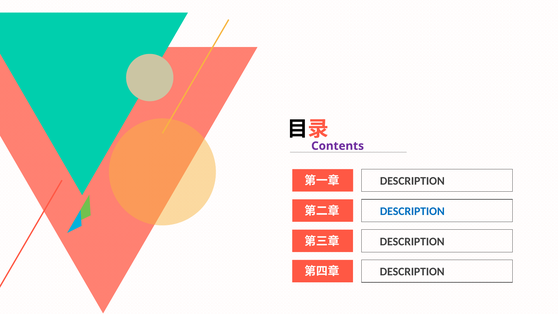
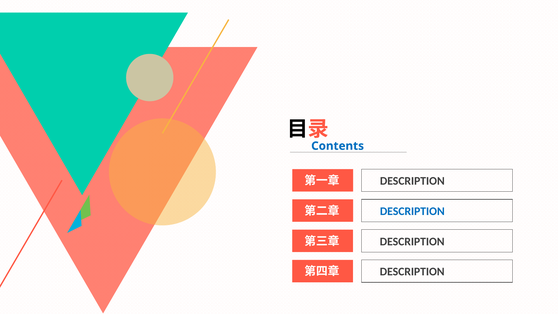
Contents colour: purple -> blue
